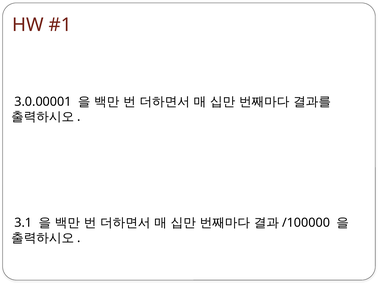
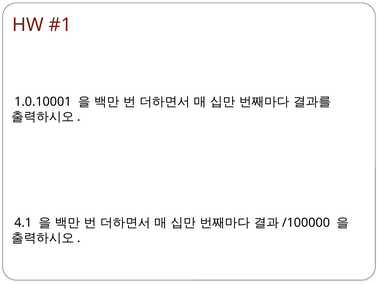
3.0.00001: 3.0.00001 -> 1.0.10001
3.1: 3.1 -> 4.1
